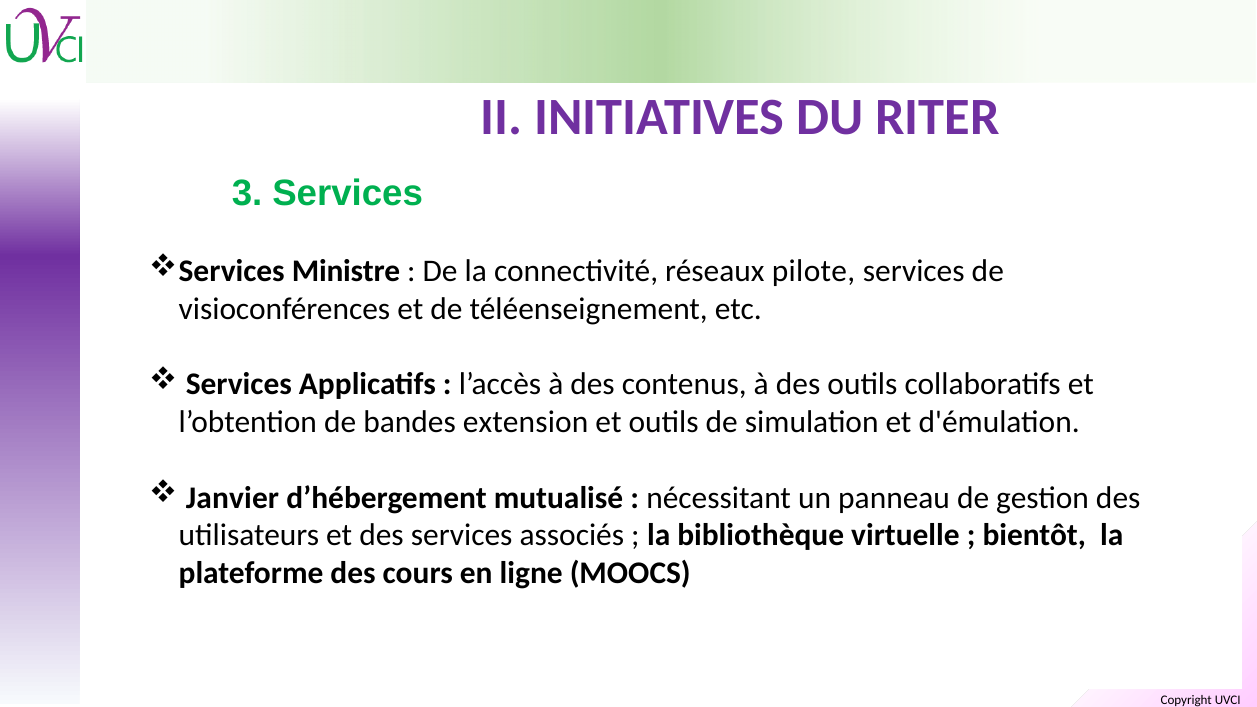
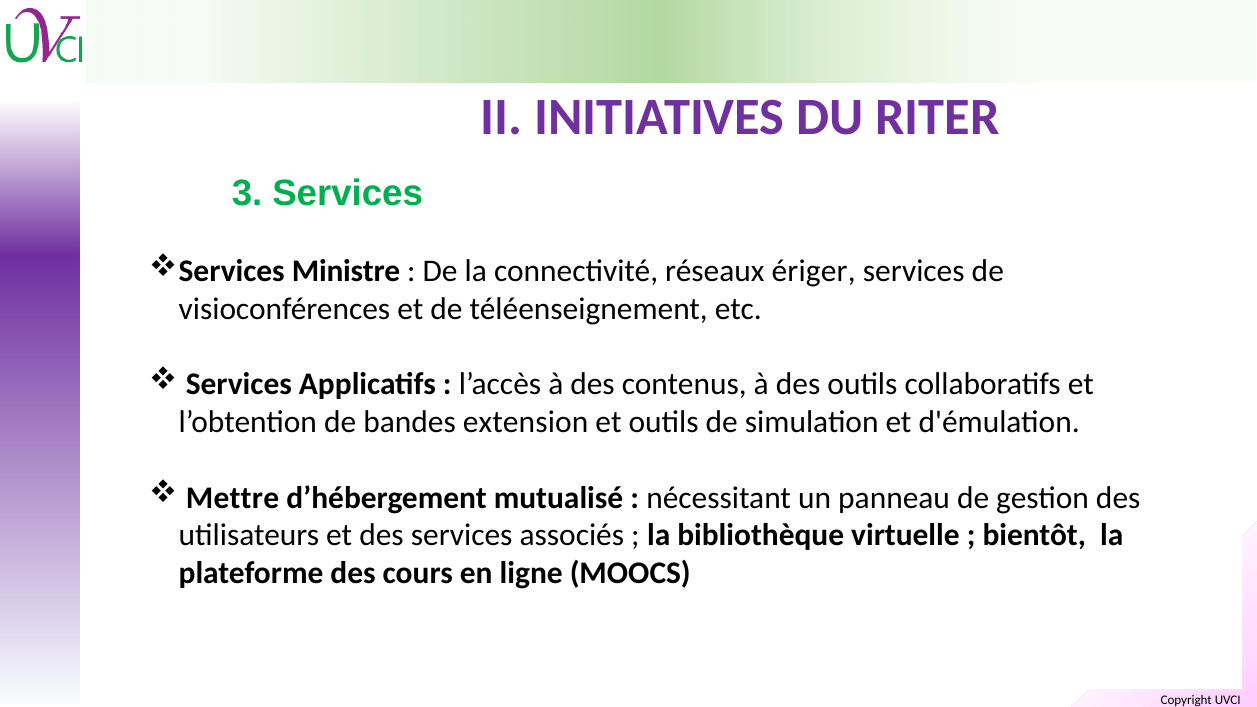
pilote: pilote -> ériger
Janvier: Janvier -> Mettre
